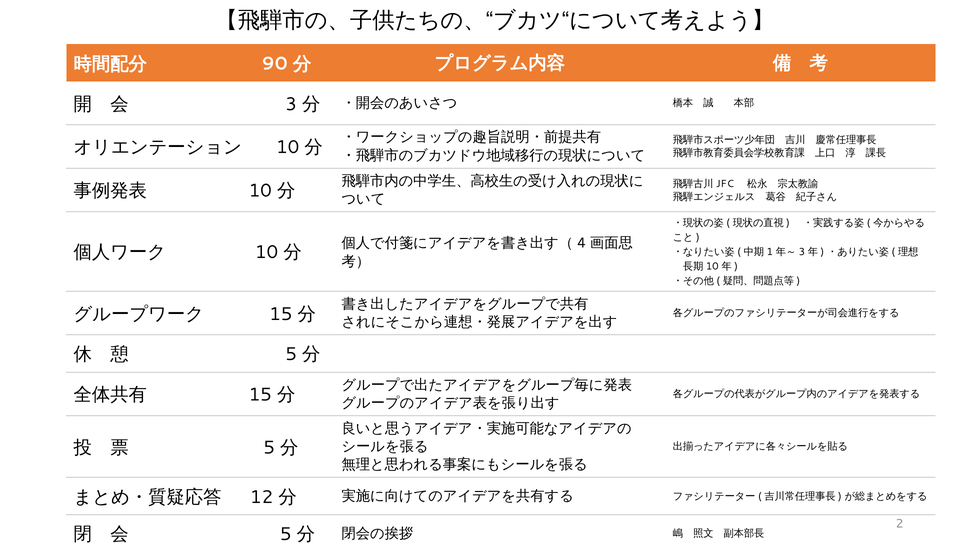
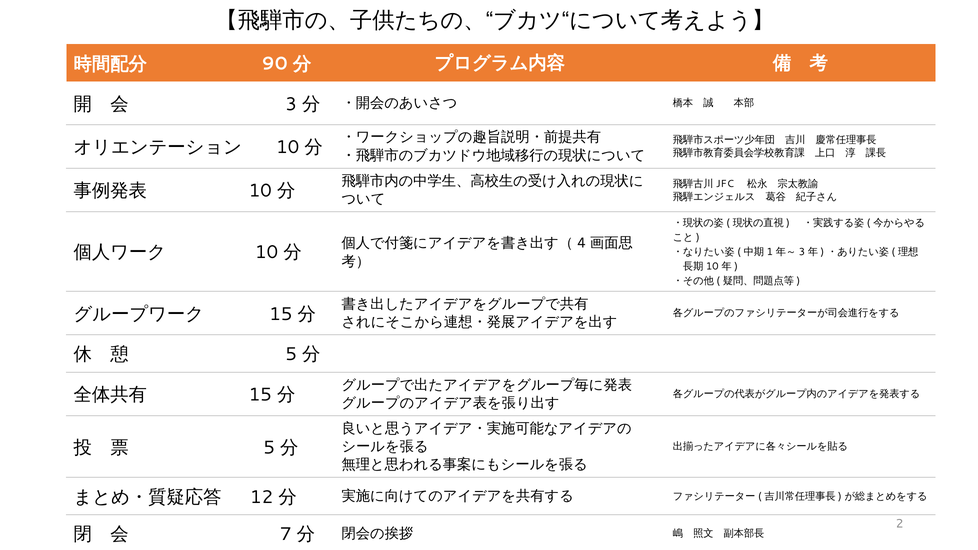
5 at (286, 534): 5 -> 7
